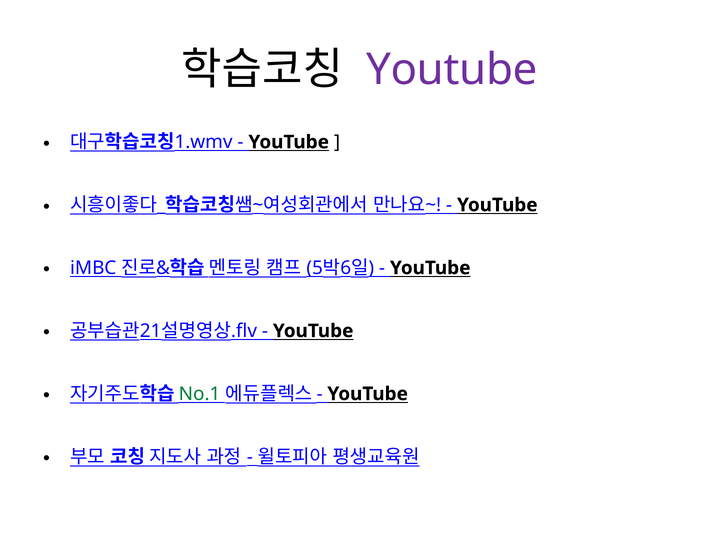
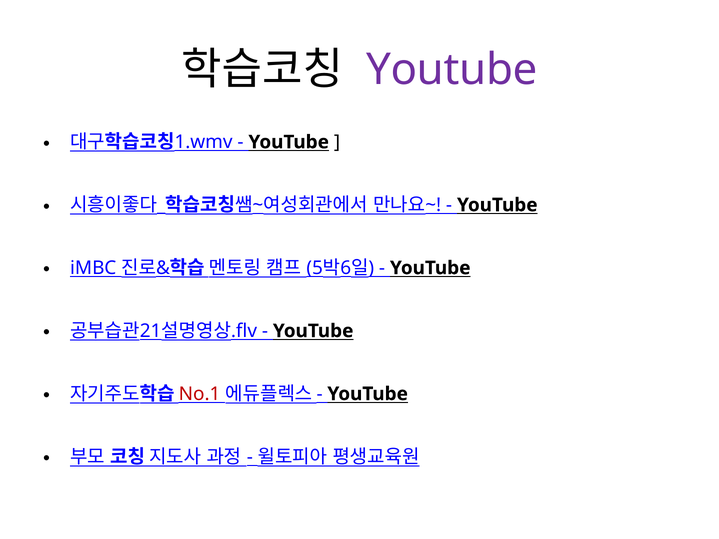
No.1 colour: green -> red
